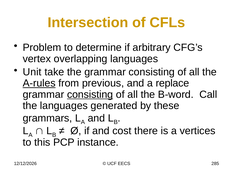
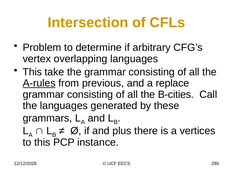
Unit at (32, 72): Unit -> This
consisting at (90, 94) underline: present -> none
B-word: B-word -> B-cities
cost: cost -> plus
